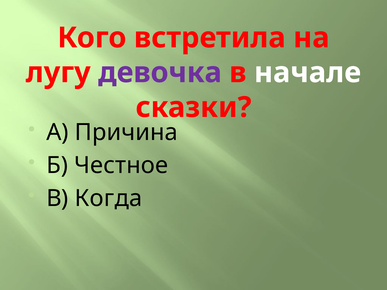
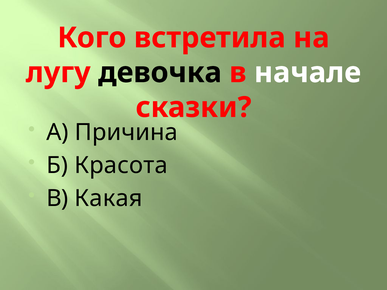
девочка colour: purple -> black
Честное: Честное -> Красота
Когда: Когда -> Какая
